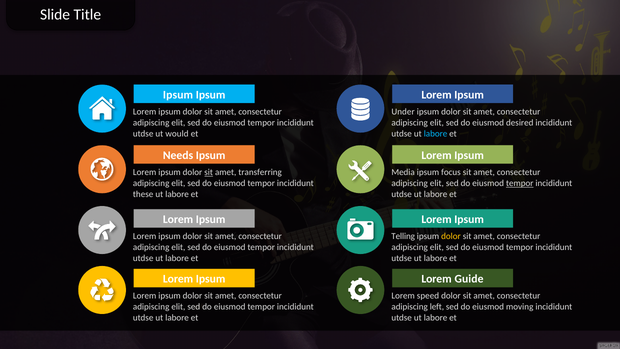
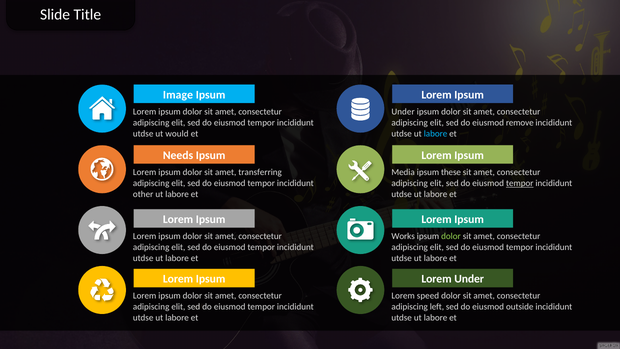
Ipsum at (178, 95): Ipsum -> Image
desired: desired -> remove
sit at (209, 172) underline: present -> none
focus: focus -> these
these: these -> other
Telling: Telling -> Works
dolor at (451, 236) colour: yellow -> light green
Lorem Guide: Guide -> Under
moving: moving -> outside
